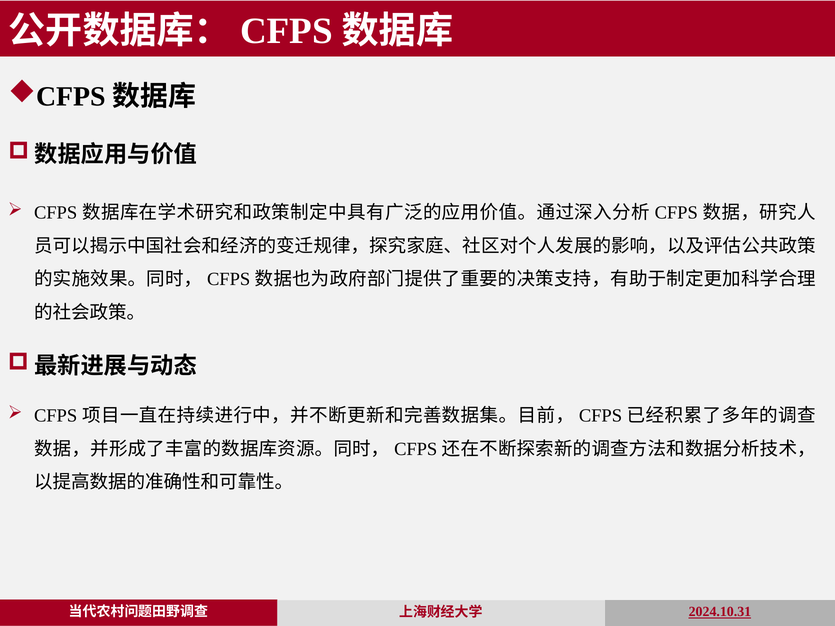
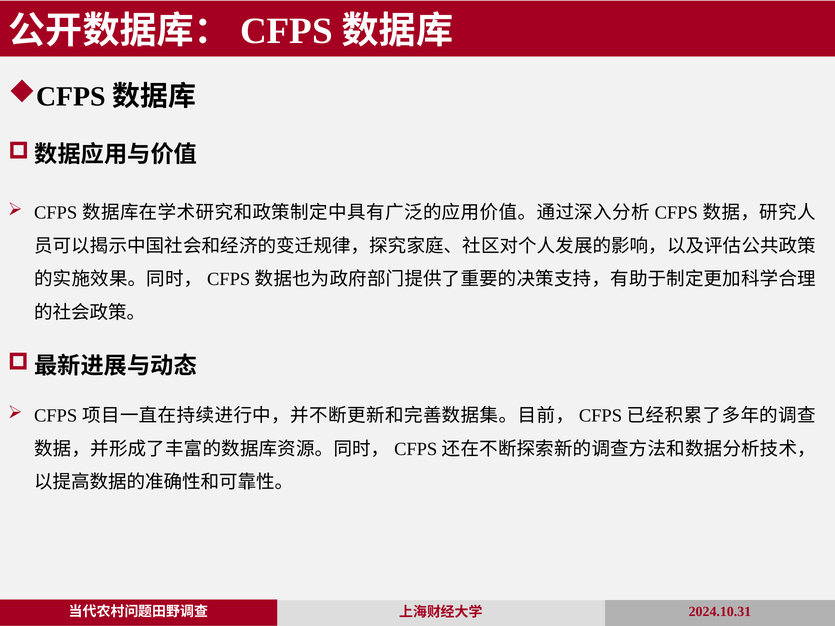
2024.10.31 underline: present -> none
